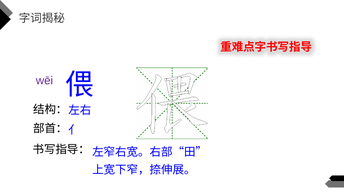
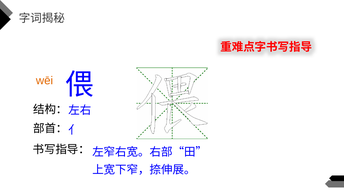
wēi colour: purple -> orange
